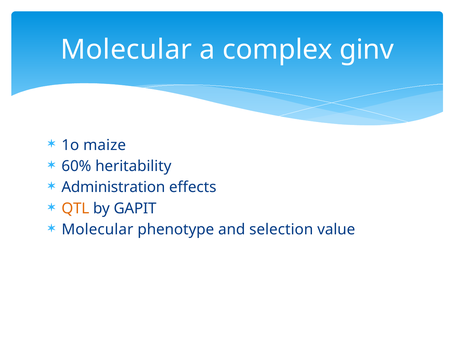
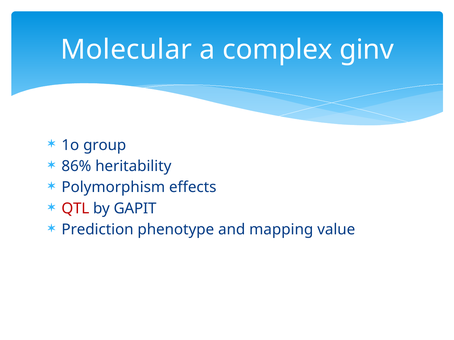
maize: maize -> group
60%: 60% -> 86%
Administration: Administration -> Polymorphism
QTL colour: orange -> red
Molecular at (97, 230): Molecular -> Prediction
selection: selection -> mapping
